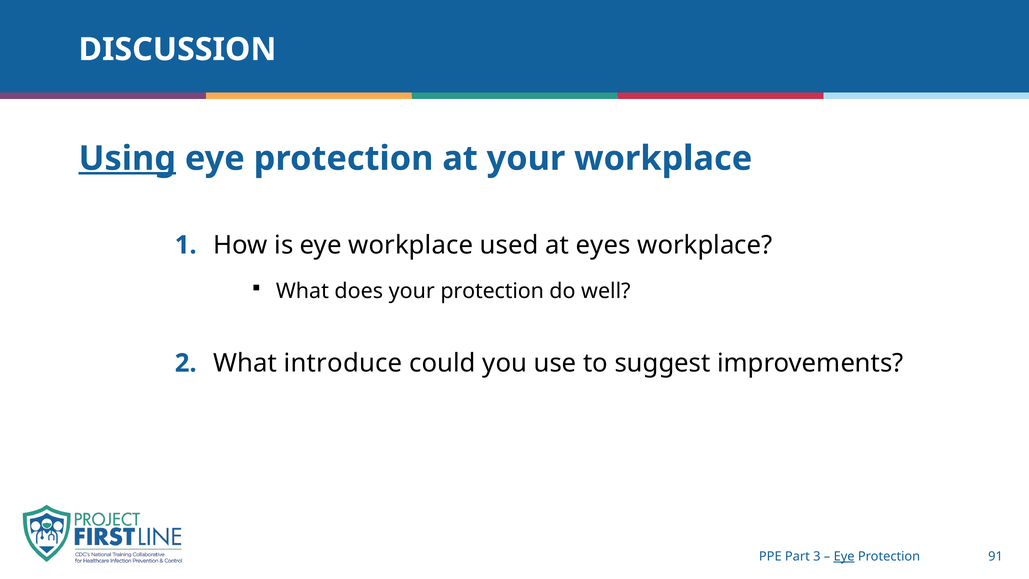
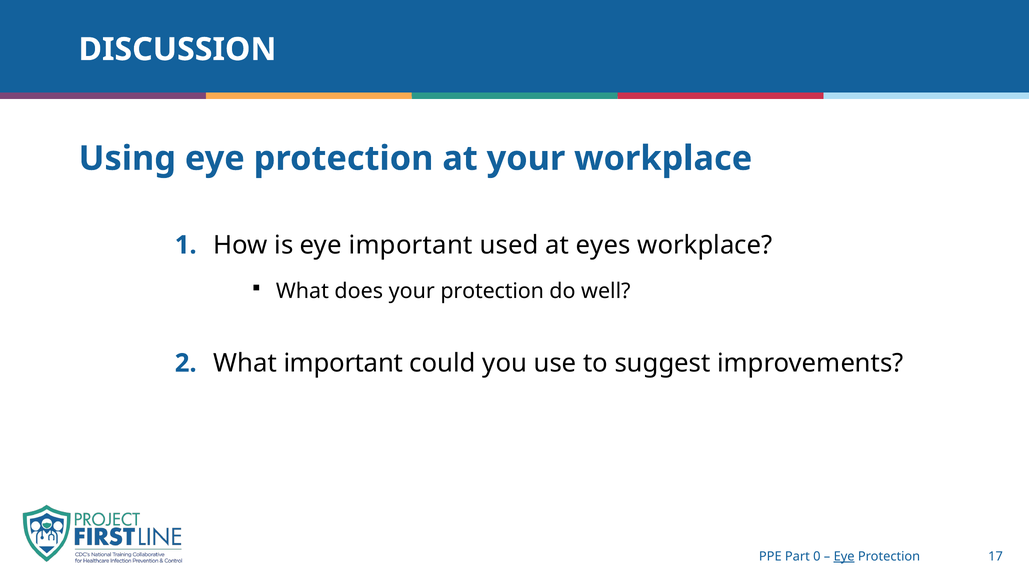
Using underline: present -> none
eye workplace: workplace -> important
What introduce: introduce -> important
3: 3 -> 0
91: 91 -> 17
